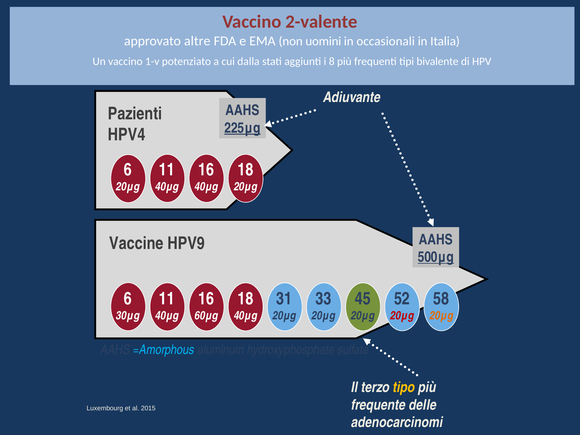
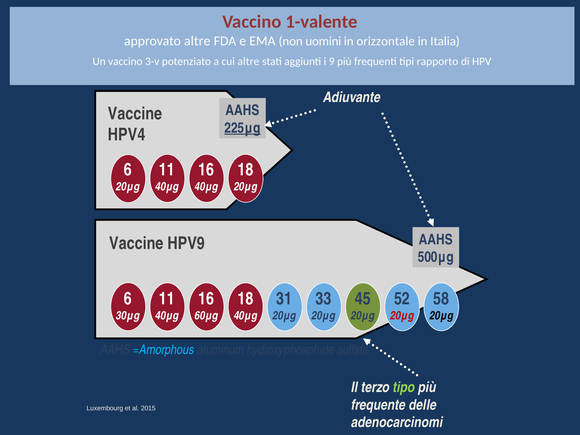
2-valente: 2-valente -> 1-valente
occasionali: occasionali -> orizzontale
1-v: 1-v -> 3-v
cui dalla: dalla -> altre
8: 8 -> 9
bivalente: bivalente -> rapporto
Pazienti at (135, 114): Pazienti -> Vaccine
500μg underline: present -> none
20μg at (441, 316) colour: orange -> black
tipo colour: yellow -> light green
